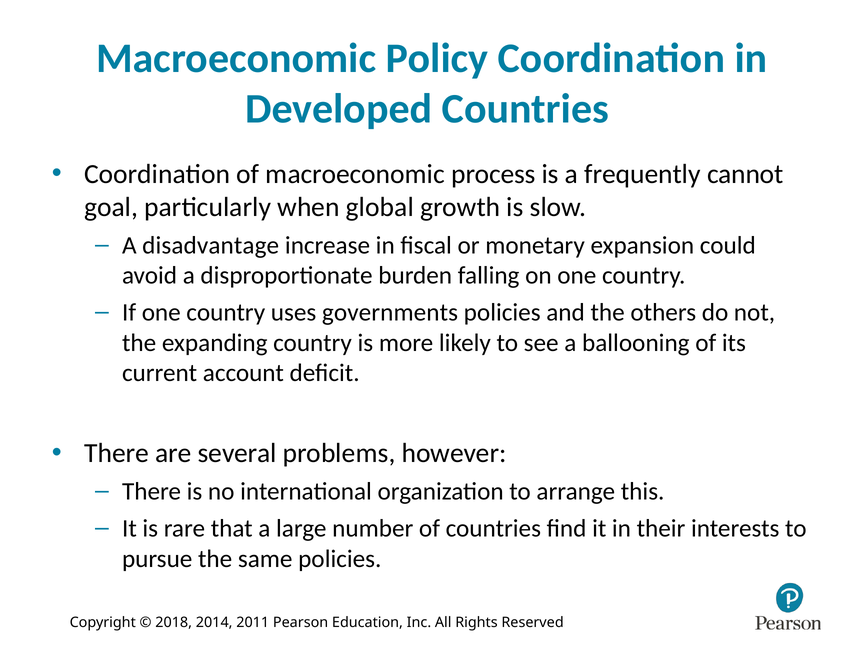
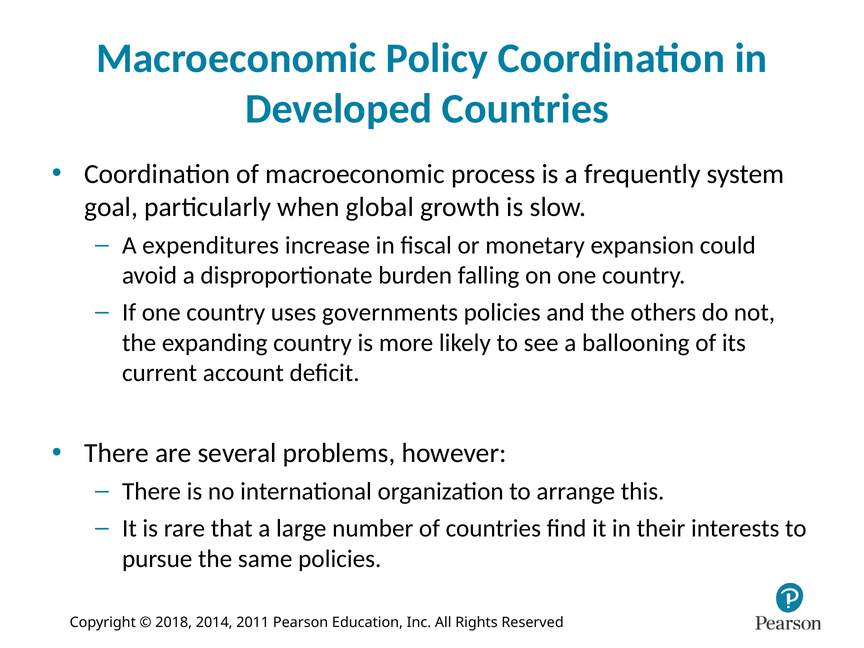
cannot: cannot -> system
disadvantage: disadvantage -> expenditures
